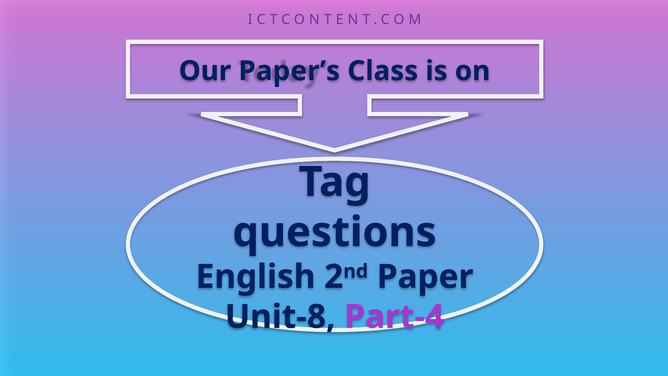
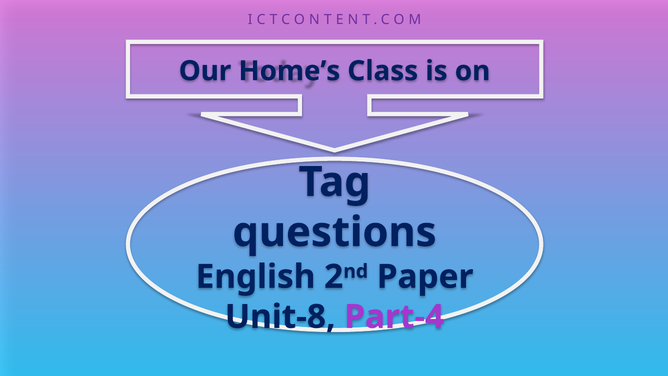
Paper’s: Paper’s -> Home’s
